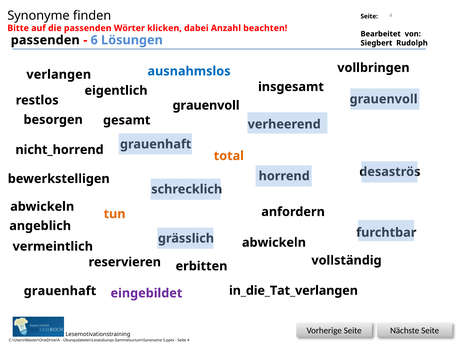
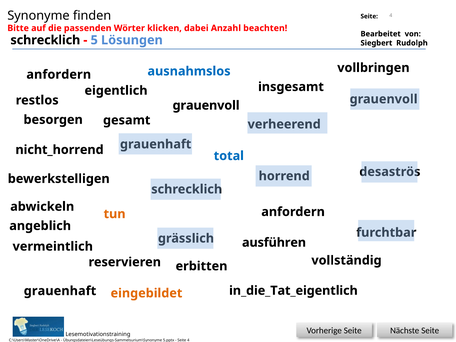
passenden at (45, 40): passenden -> schrecklich
6: 6 -> 5
verlangen at (59, 75): verlangen -> anfordern
total colour: orange -> blue
abwickeln at (274, 243): abwickeln -> ausführen
in_die_Tat_verlangen: in_die_Tat_verlangen -> in_die_Tat_eigentlich
eingebildet colour: purple -> orange
